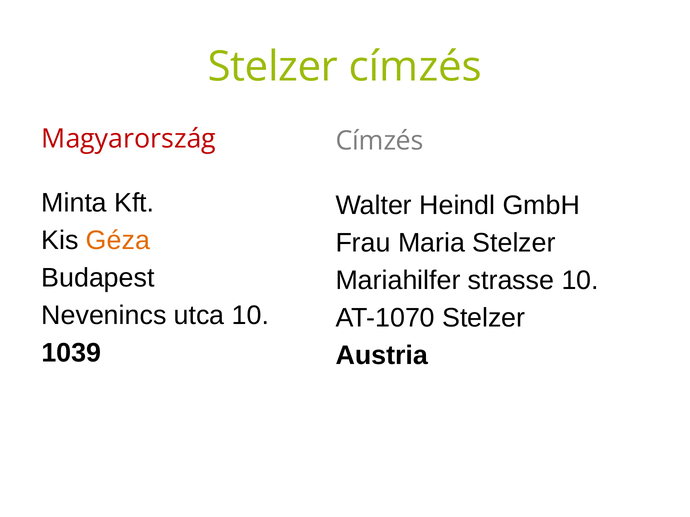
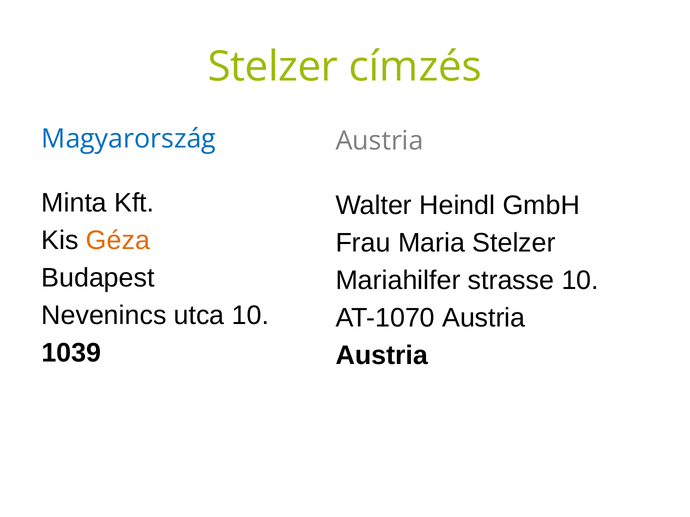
Magyarország colour: red -> blue
Címzés at (380, 141): Címzés -> Austria
AT-1070 Stelzer: Stelzer -> Austria
